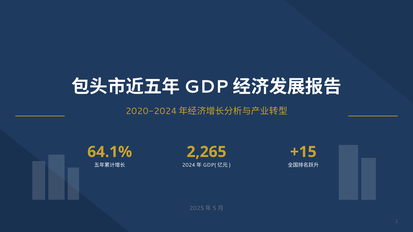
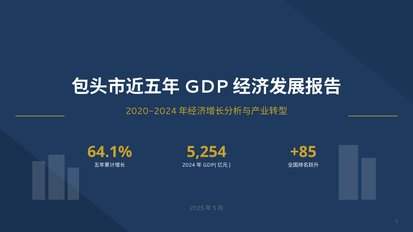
2,265: 2,265 -> 5,254
+15: +15 -> +85
